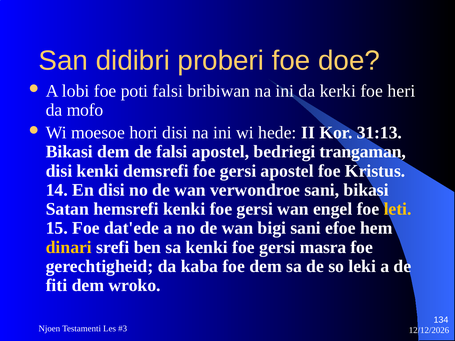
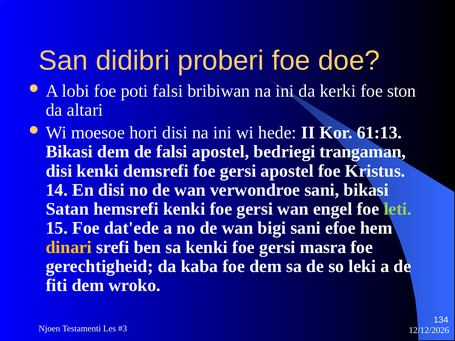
heri: heri -> ston
mofo: mofo -> altari
31:13: 31:13 -> 61:13
leti colour: yellow -> light green
